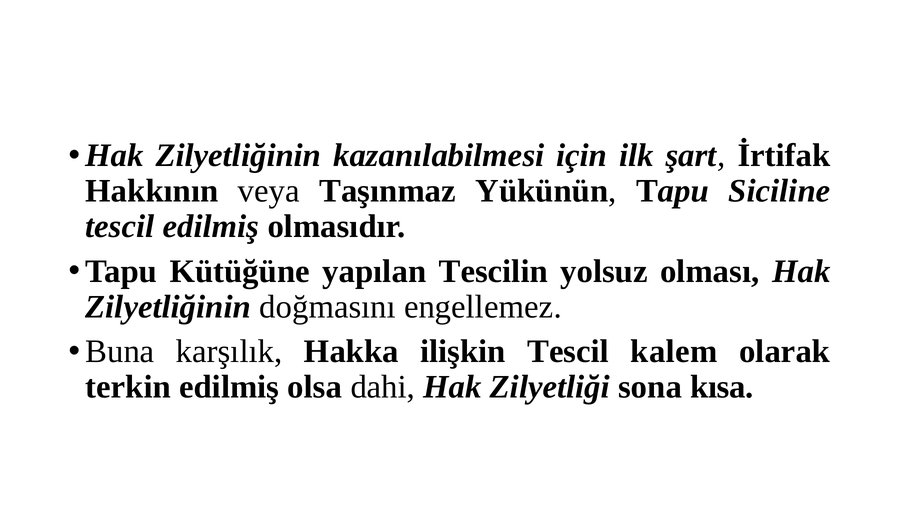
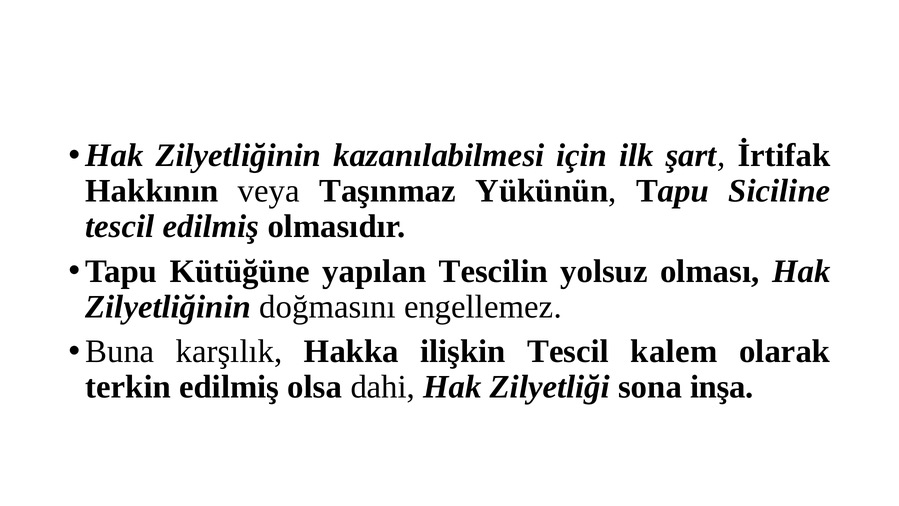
kısa: kısa -> inşa
